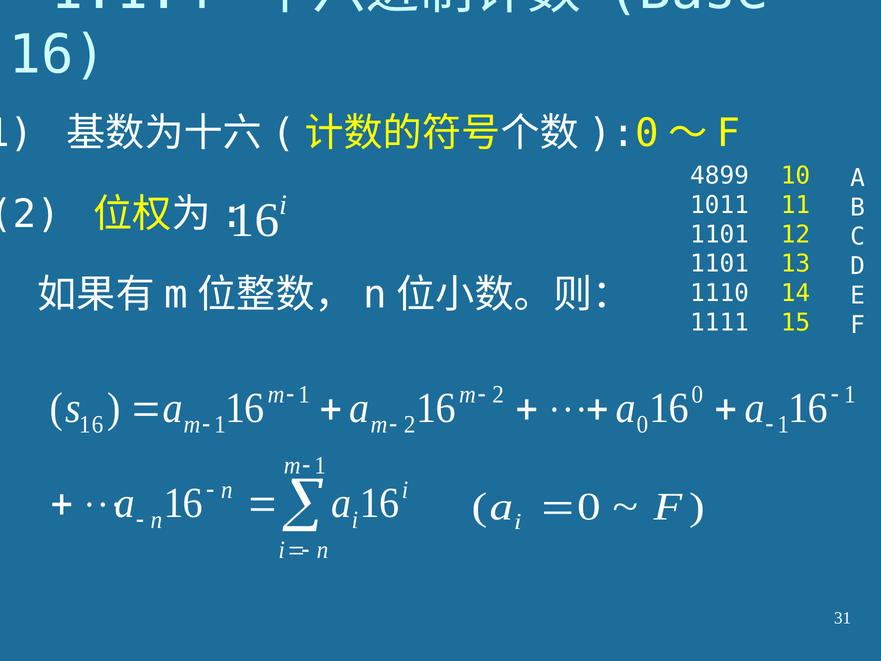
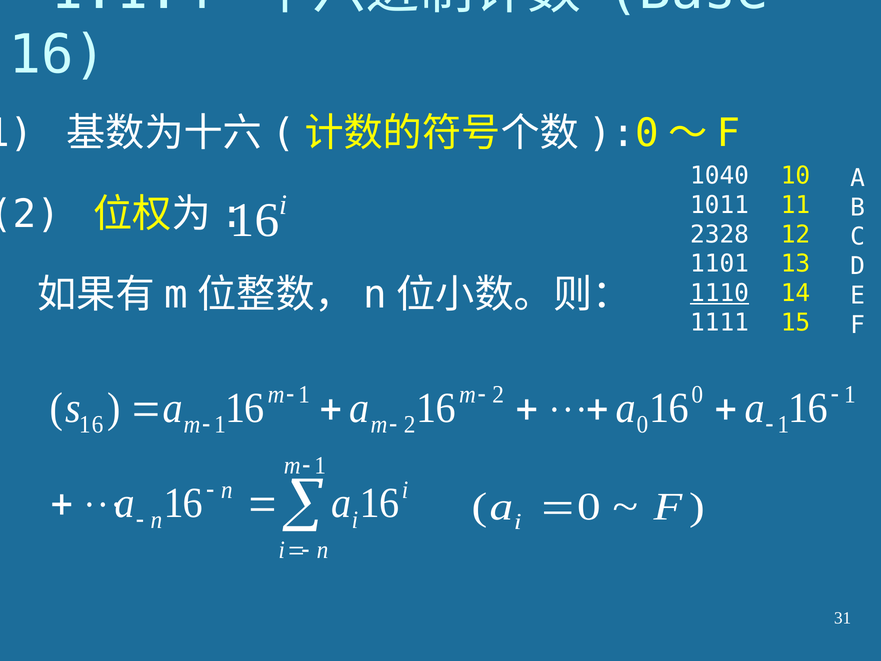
4899: 4899 -> 1040
1101 at (720, 234): 1101 -> 2328
1110 underline: none -> present
